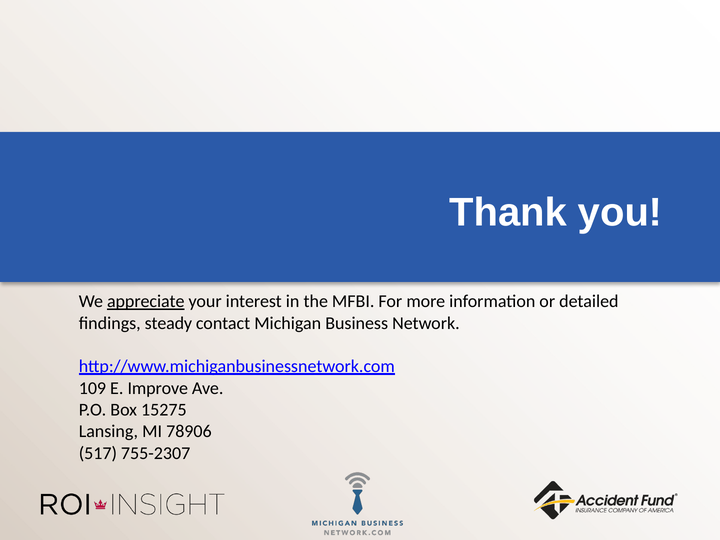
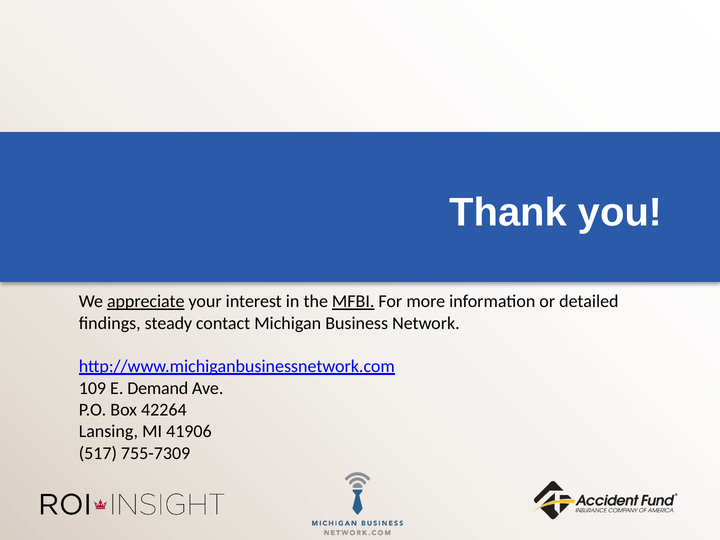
MFBI underline: none -> present
Improve: Improve -> Demand
15275: 15275 -> 42264
78906: 78906 -> 41906
755-2307: 755-2307 -> 755-7309
